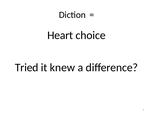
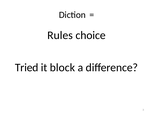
Heart: Heart -> Rules
knew: knew -> block
